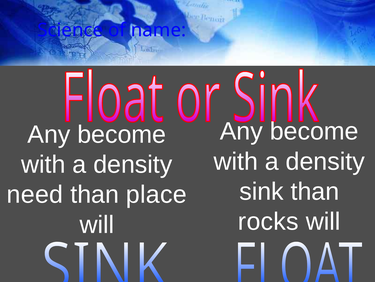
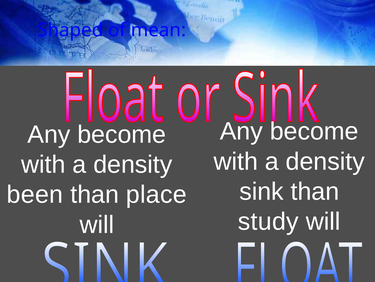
Science: Science -> Shaped
name: name -> mean
need: need -> been
rocks: rocks -> study
